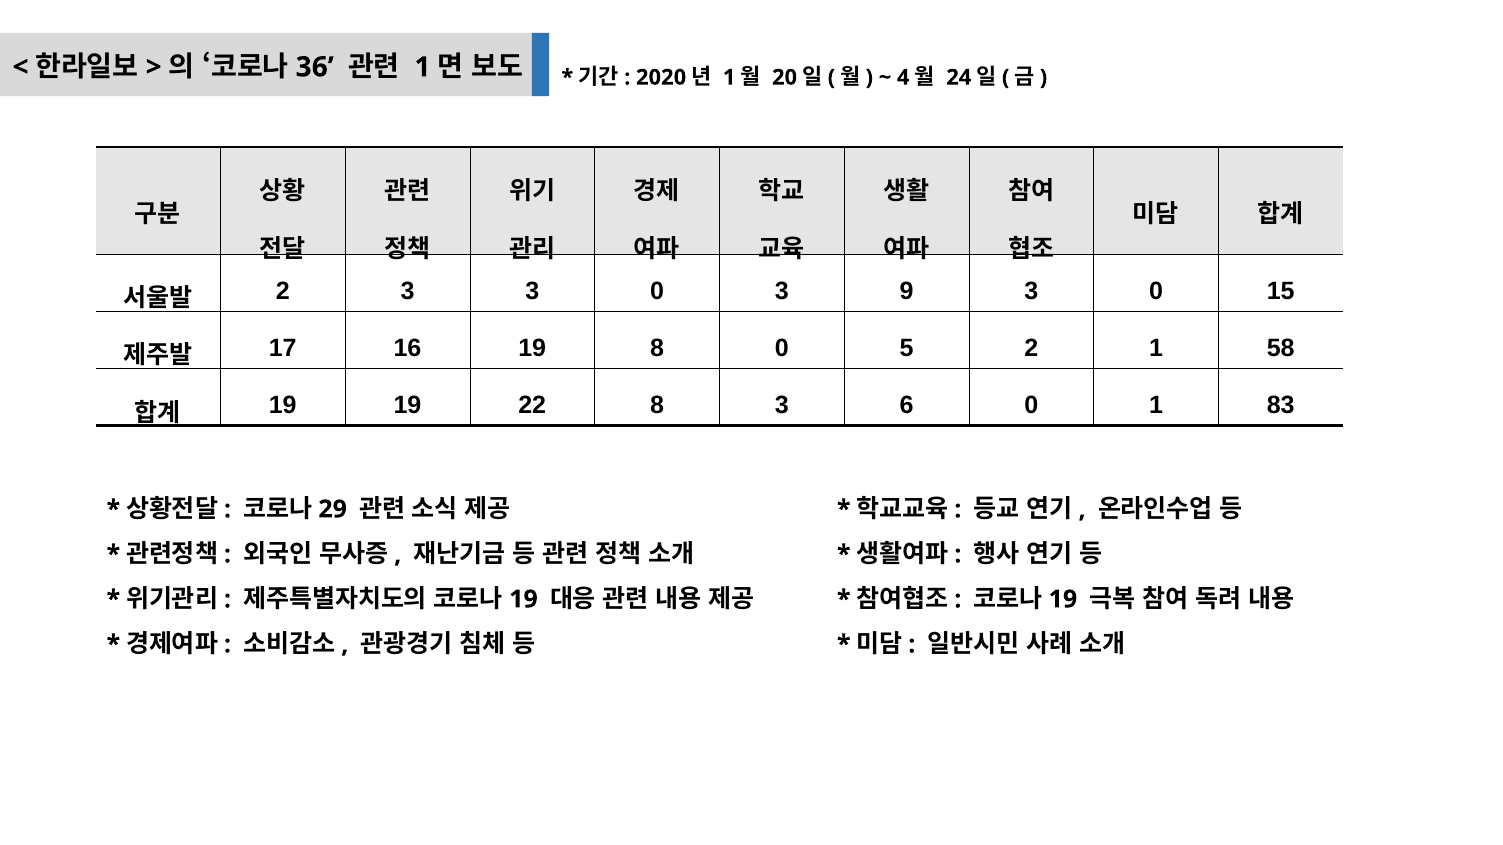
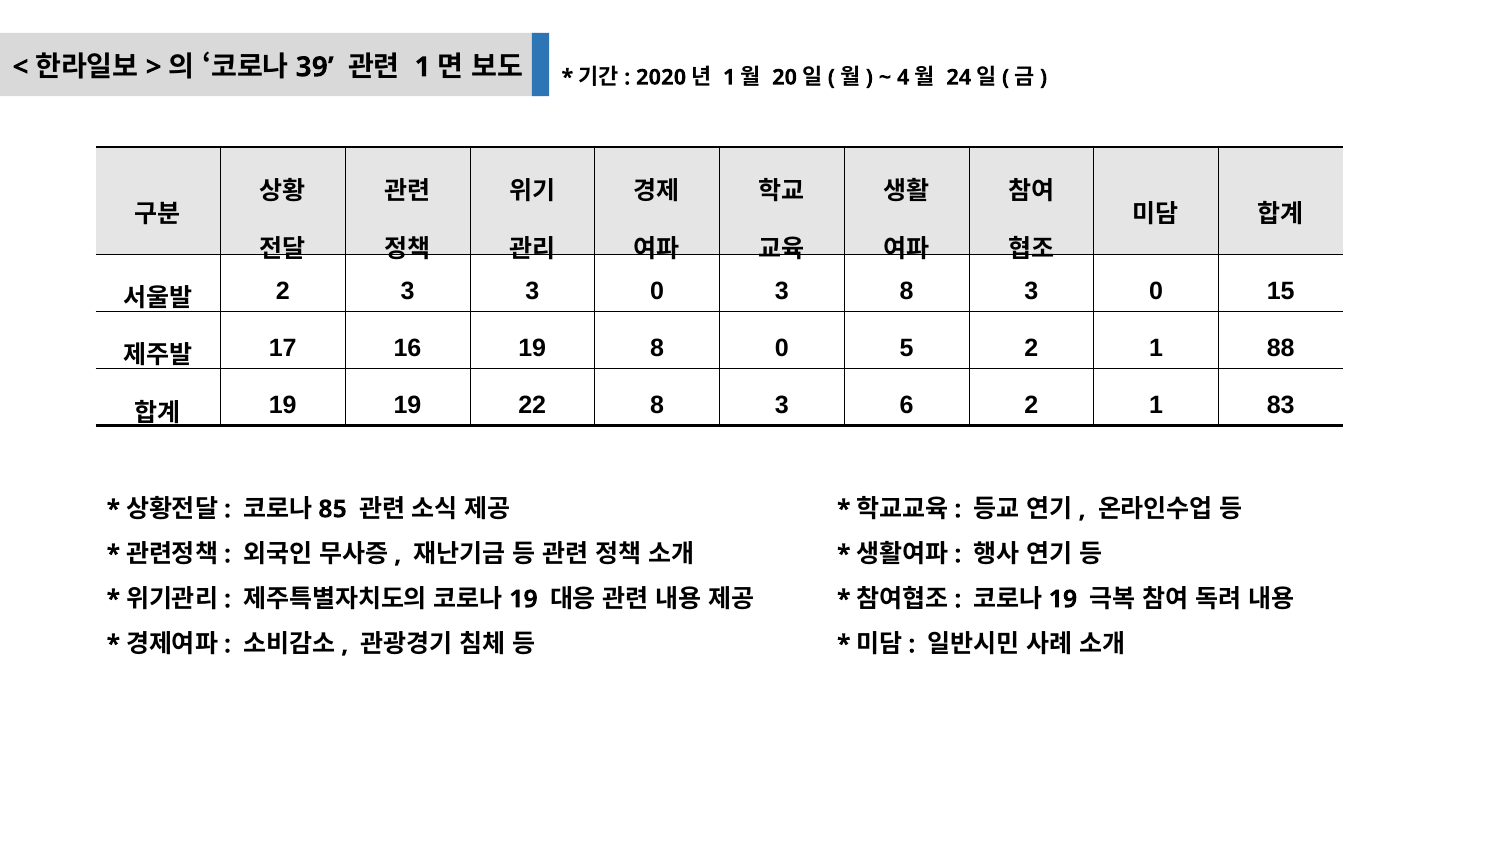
36: 36 -> 39
3 9: 9 -> 8
58: 58 -> 88
6 0: 0 -> 2
29: 29 -> 85
